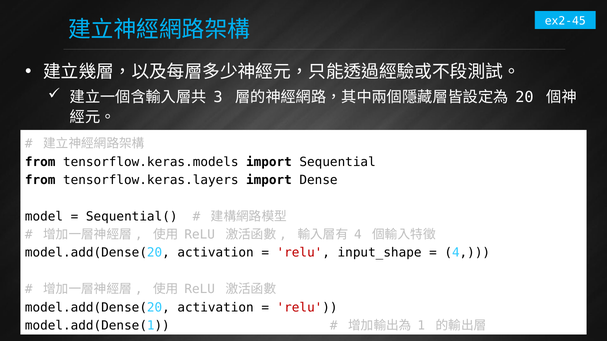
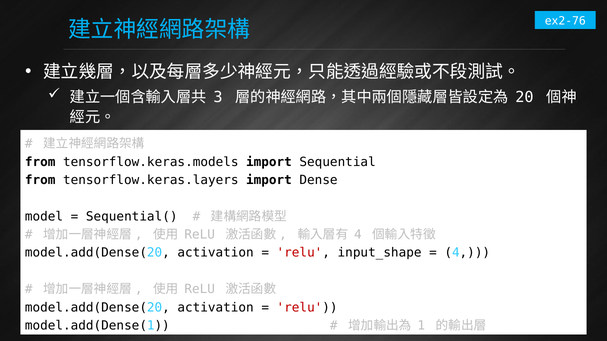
ex2-45: ex2-45 -> ex2-76
